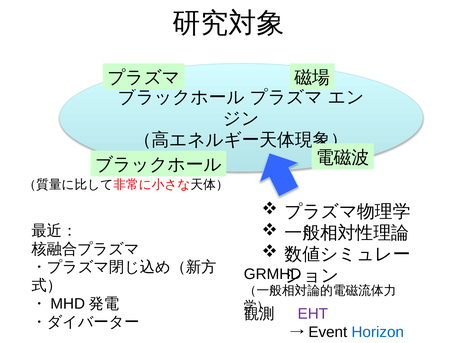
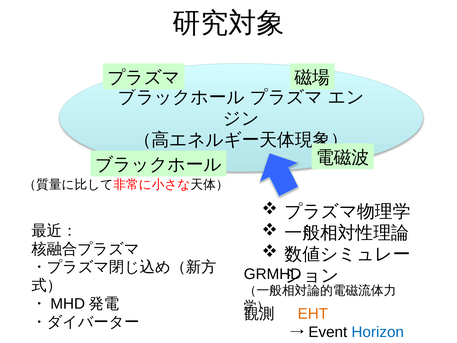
EHT colour: purple -> orange
